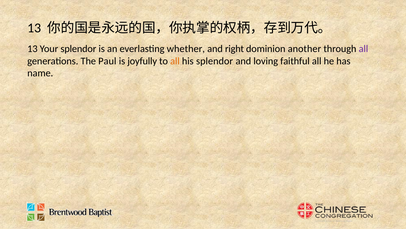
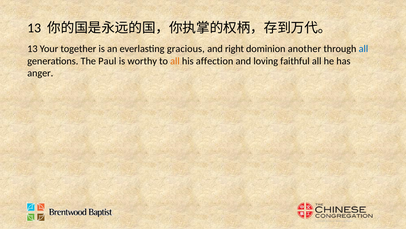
Your splendor: splendor -> together
whether: whether -> gracious
all at (363, 49) colour: purple -> blue
joyfully: joyfully -> worthy
his splendor: splendor -> affection
name: name -> anger
